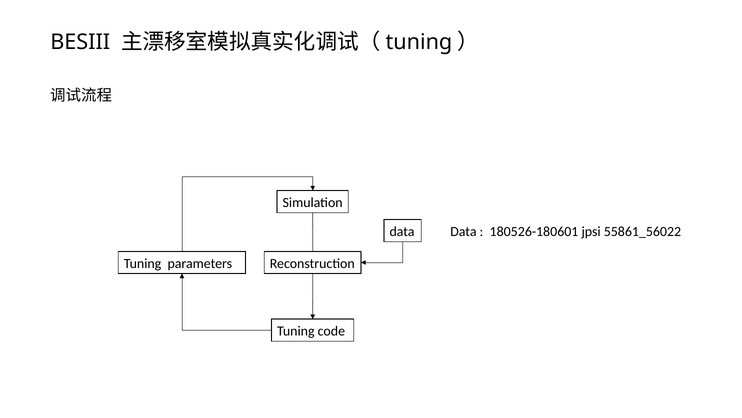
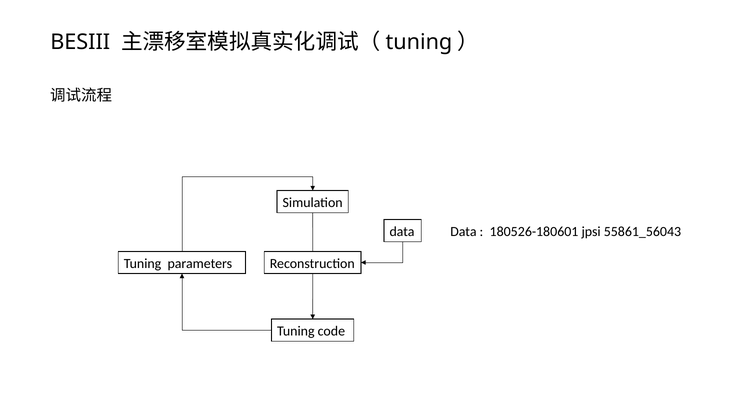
55861_56022: 55861_56022 -> 55861_56043
